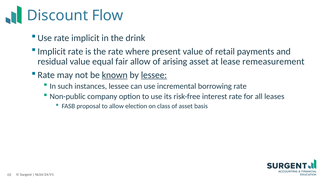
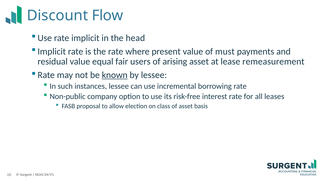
drink: drink -> head
retail: retail -> must
fair allow: allow -> users
lessee at (154, 75) underline: present -> none
